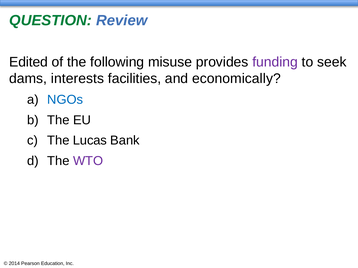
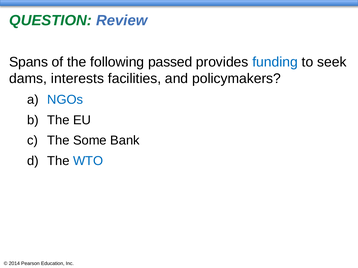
Edited: Edited -> Spans
misuse: misuse -> passed
funding colour: purple -> blue
economically: economically -> policymakers
Lucas: Lucas -> Some
WTO colour: purple -> blue
